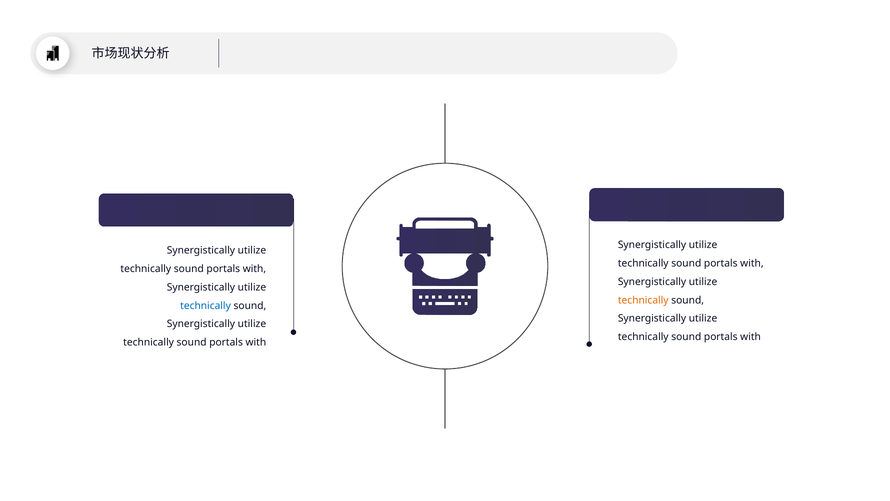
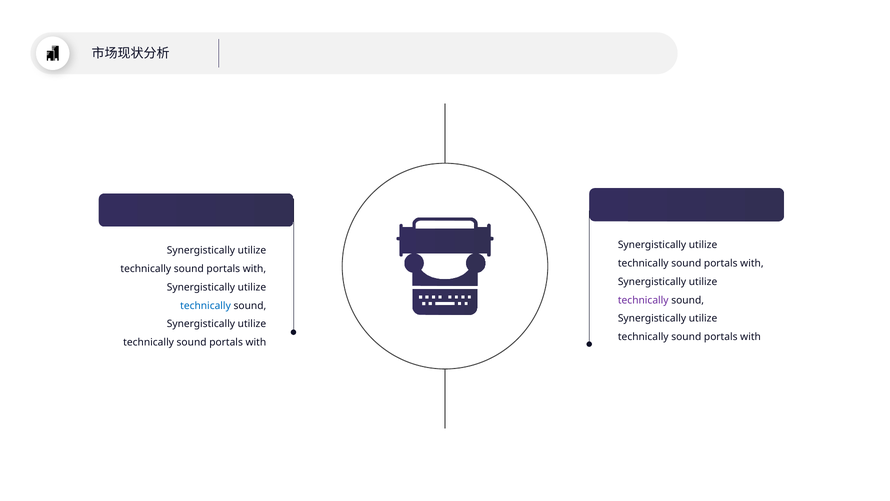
technically at (643, 300) colour: orange -> purple
